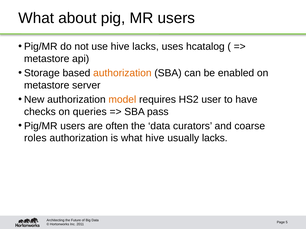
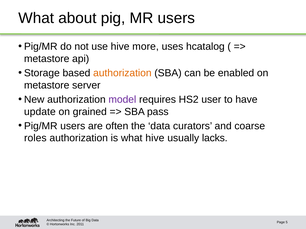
hive lacks: lacks -> more
model colour: orange -> purple
checks: checks -> update
queries: queries -> grained
